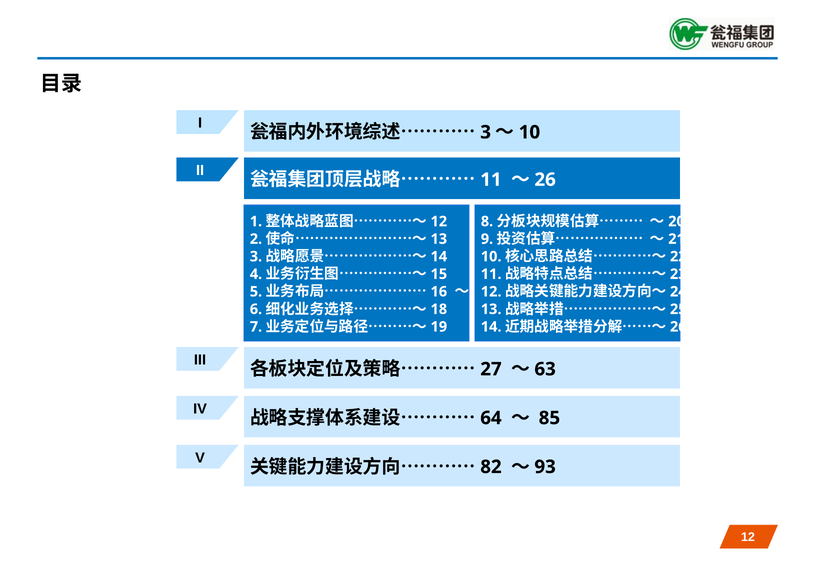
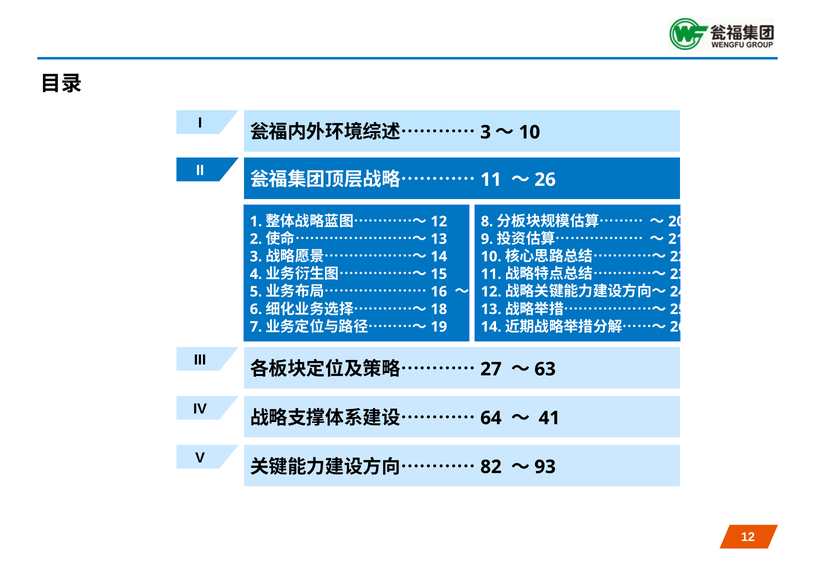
85: 85 -> 41
